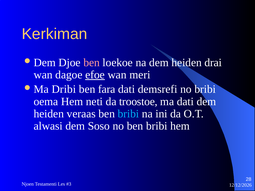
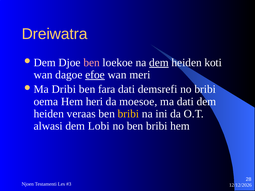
Kerkiman: Kerkiman -> Dreiwatra
dem at (159, 63) underline: none -> present
drai: drai -> koti
neti: neti -> heri
troostoe: troostoe -> moesoe
bribi at (128, 114) colour: light blue -> yellow
Soso: Soso -> Lobi
